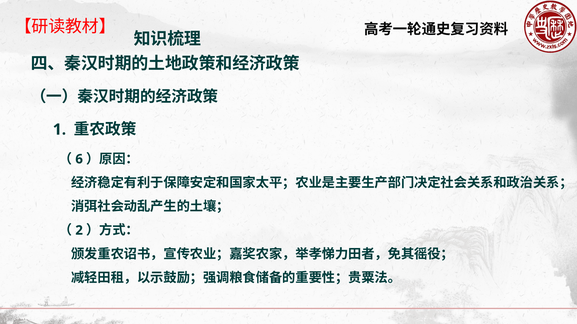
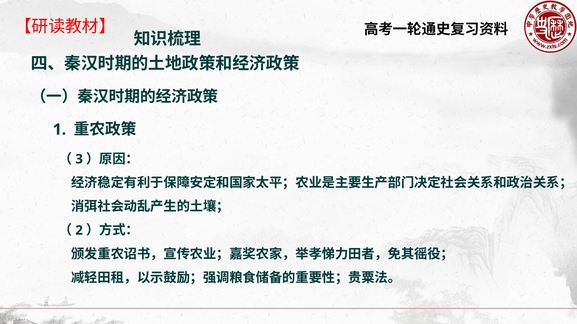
6: 6 -> 3
